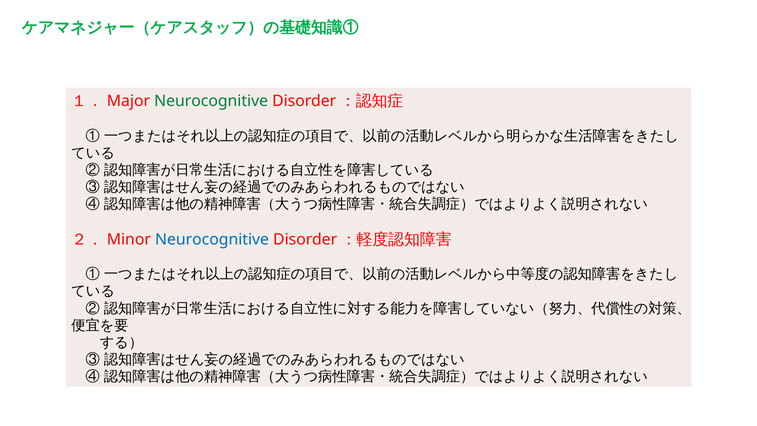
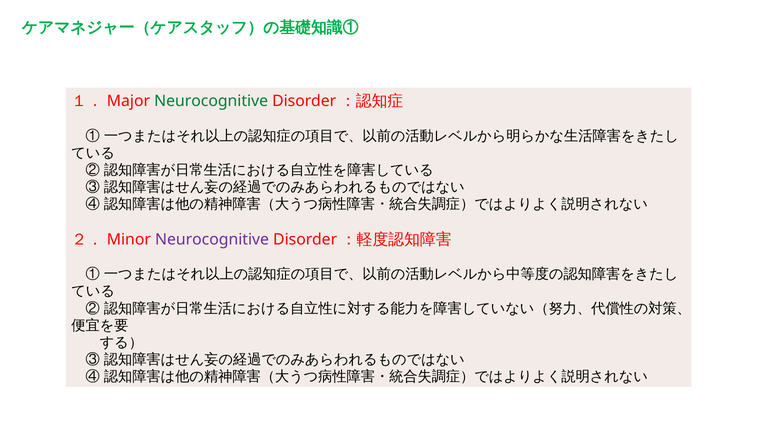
Neurocognitive at (212, 239) colour: blue -> purple
